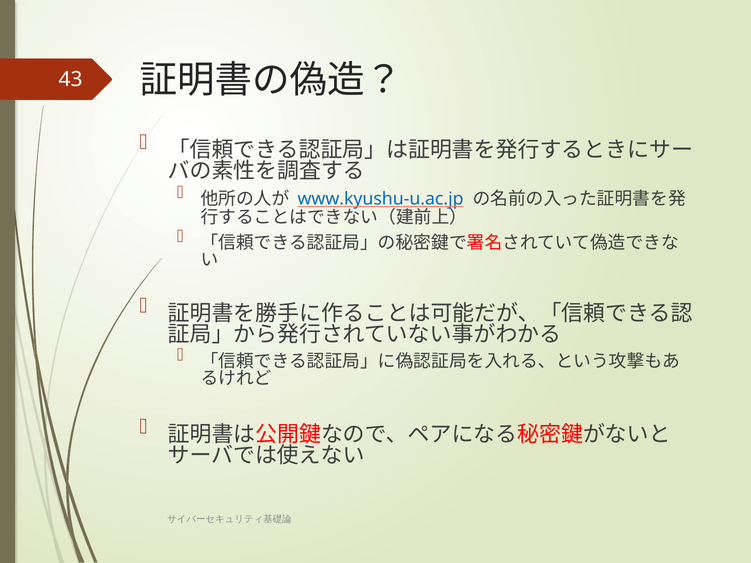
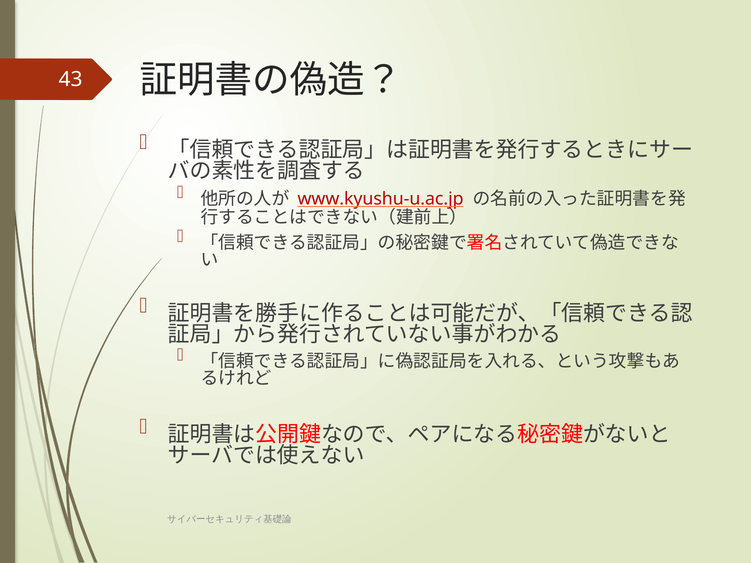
www.kyushu-u.ac.jp colour: blue -> red
